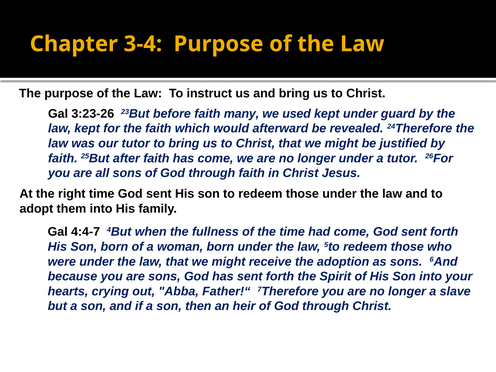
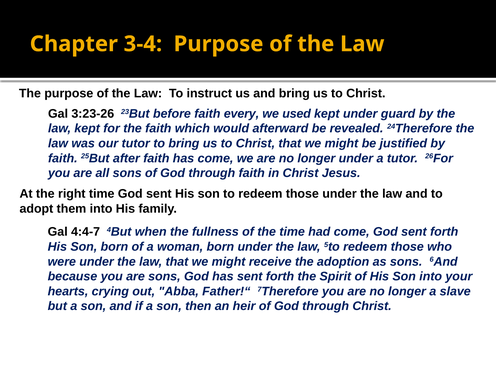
many: many -> every
